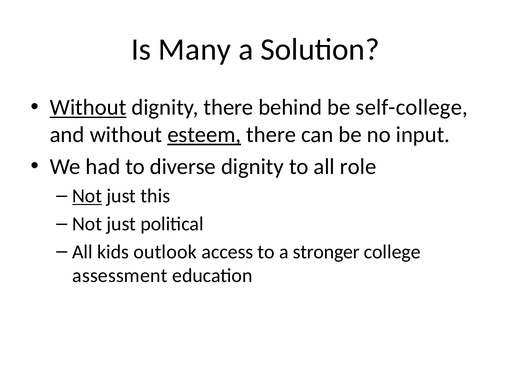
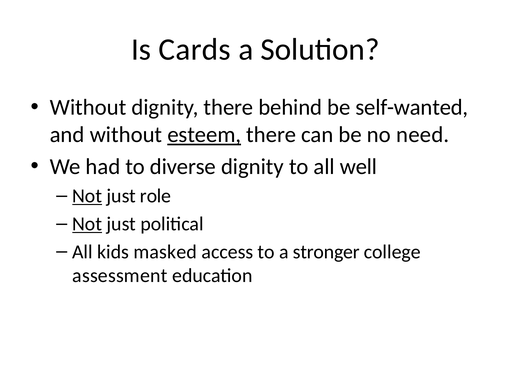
Many: Many -> Cards
Without at (88, 107) underline: present -> none
self-college: self-college -> self-wanted
input: input -> need
role: role -> well
this: this -> role
Not at (87, 223) underline: none -> present
outlook: outlook -> masked
